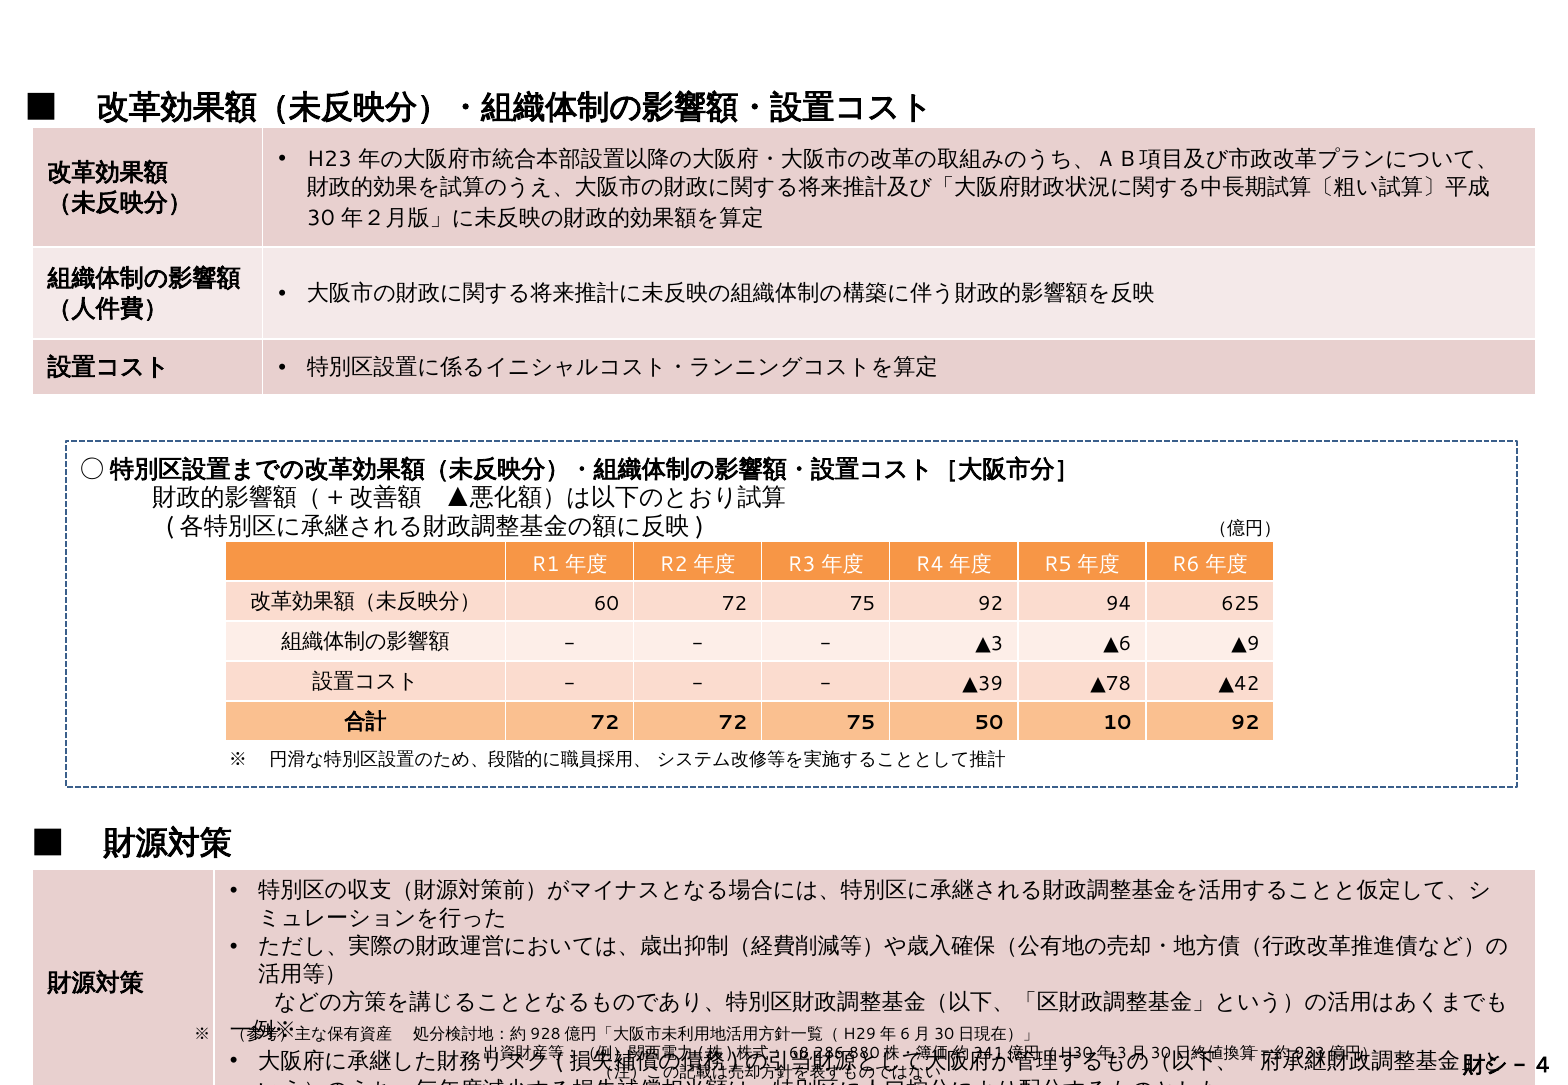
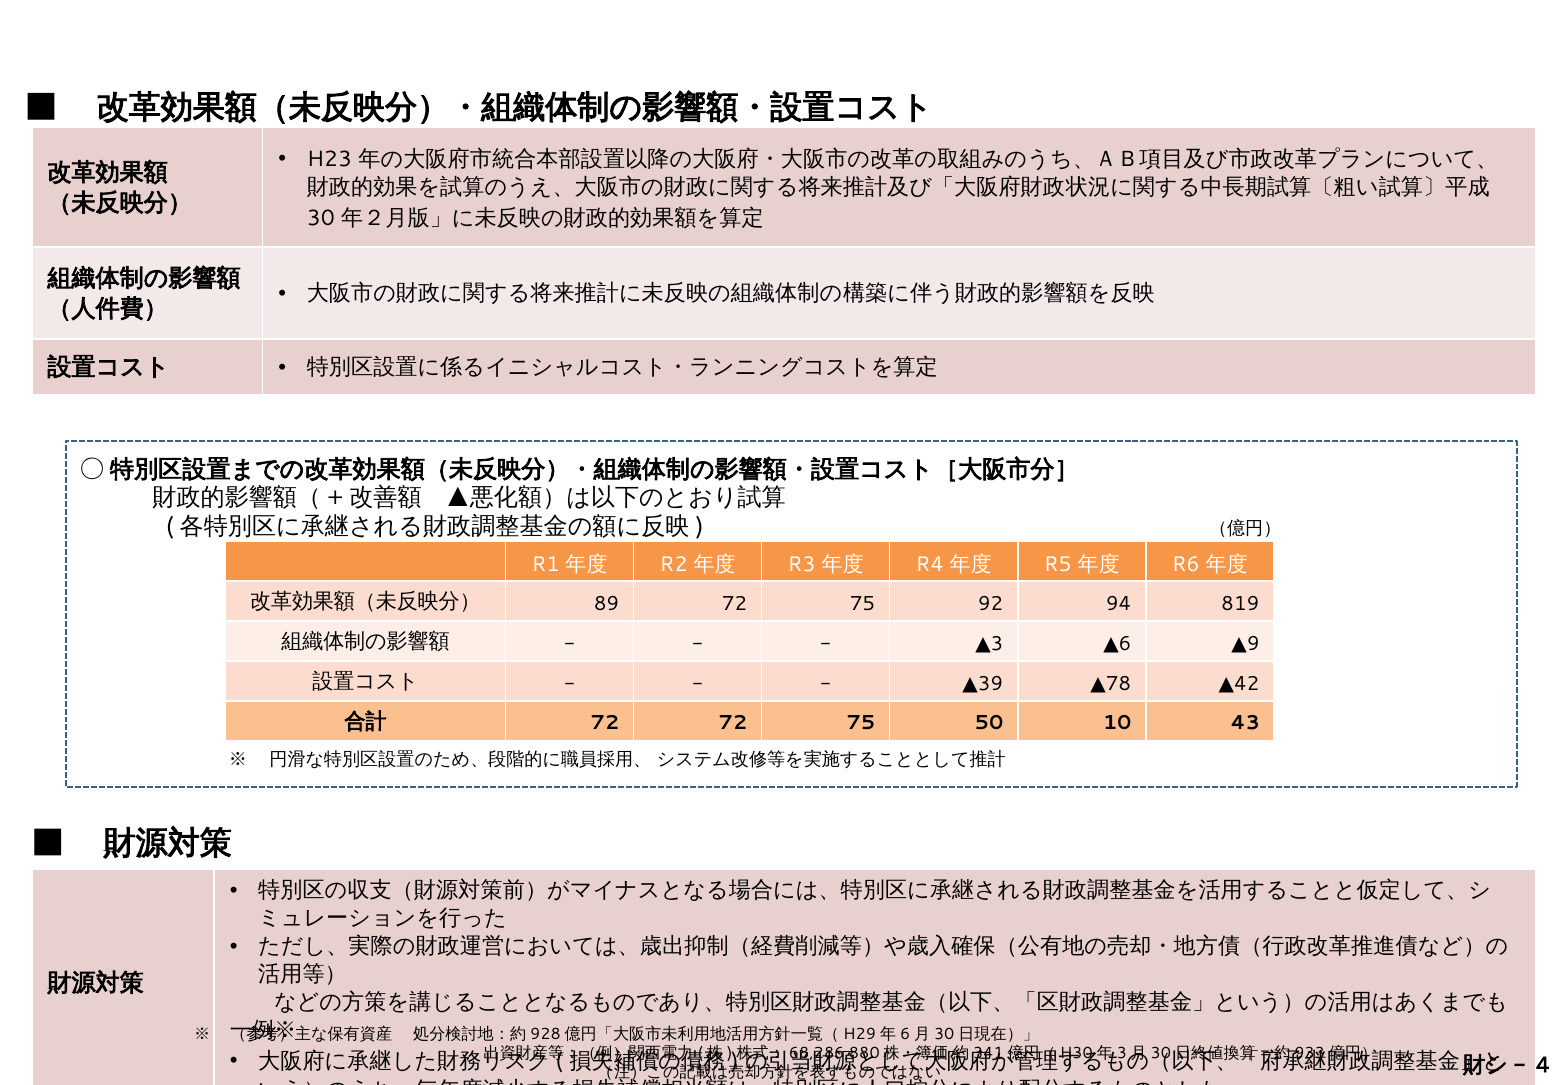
60: 60 -> 89
625: 625 -> 819
10 92: 92 -> 43
